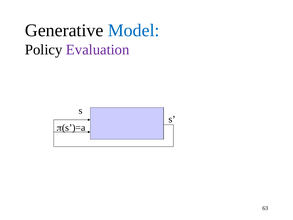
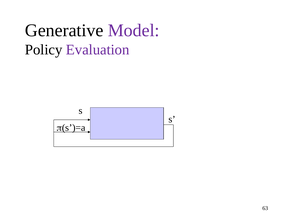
Model colour: blue -> purple
